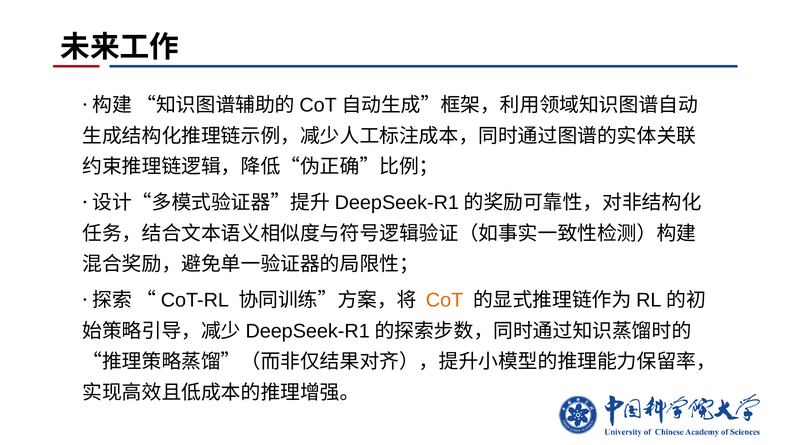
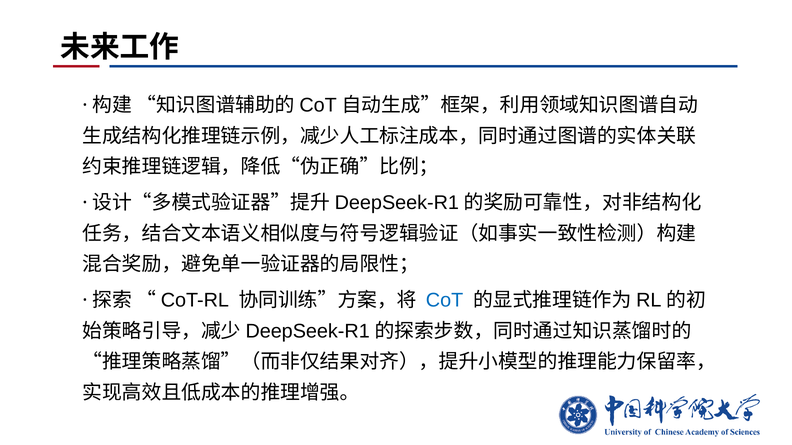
CoT colour: orange -> blue
